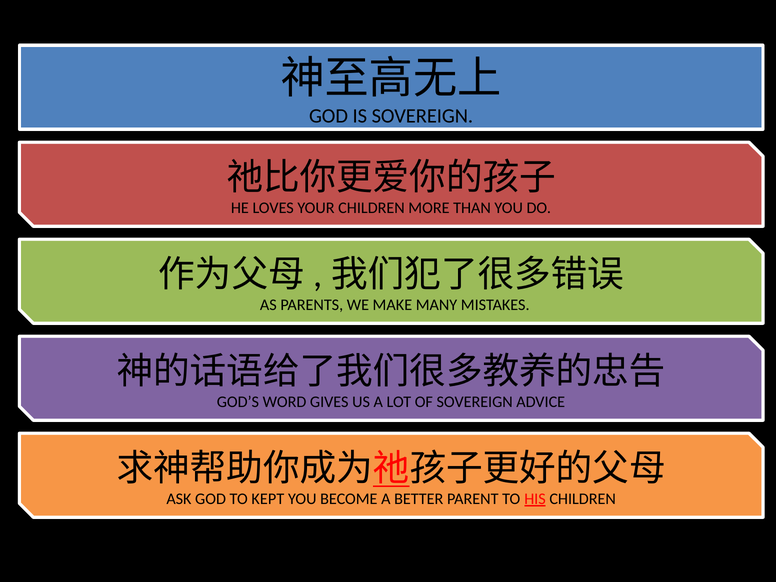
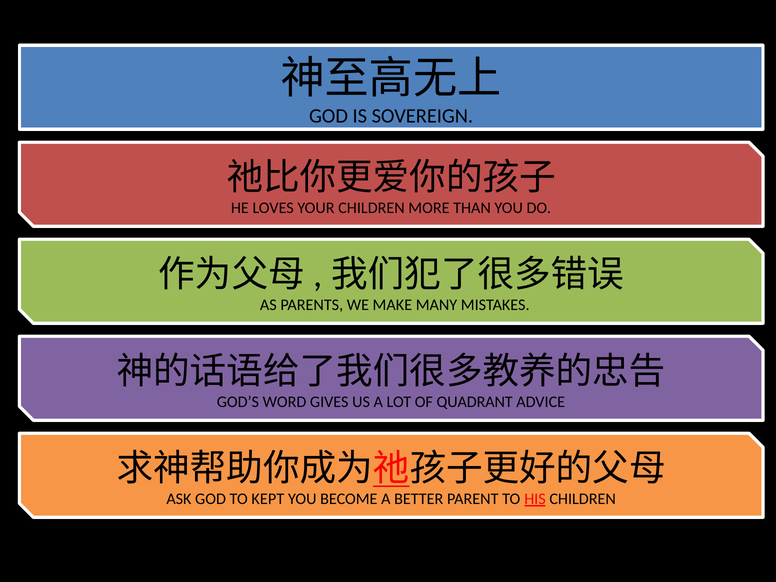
OF SOVEREIGN: SOVEREIGN -> QUADRANT
